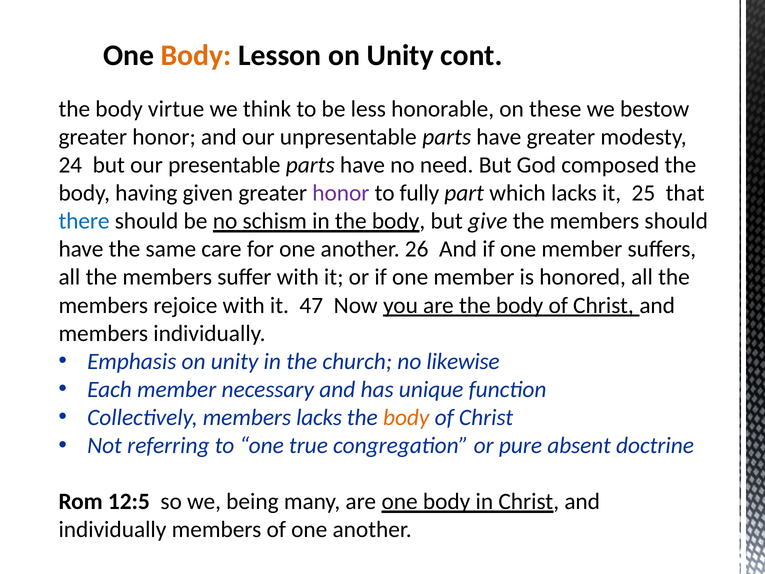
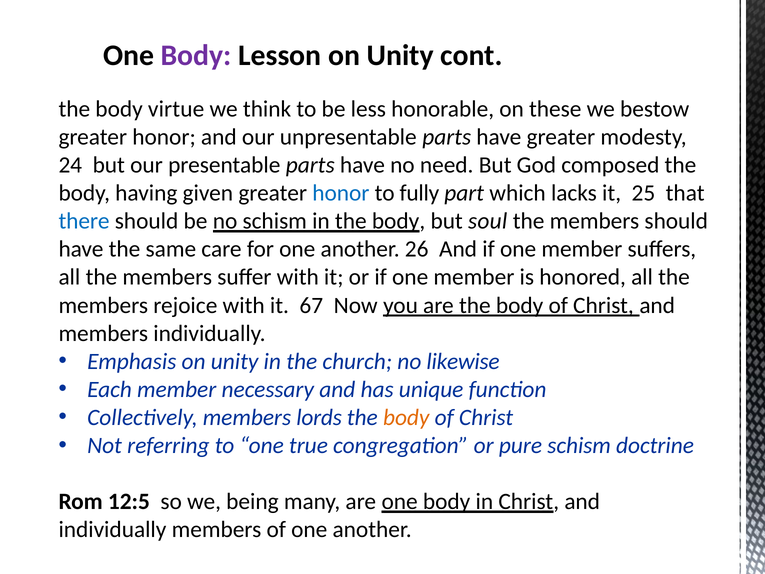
Body at (196, 56) colour: orange -> purple
honor at (341, 193) colour: purple -> blue
give: give -> soul
47: 47 -> 67
members lacks: lacks -> lords
pure absent: absent -> schism
